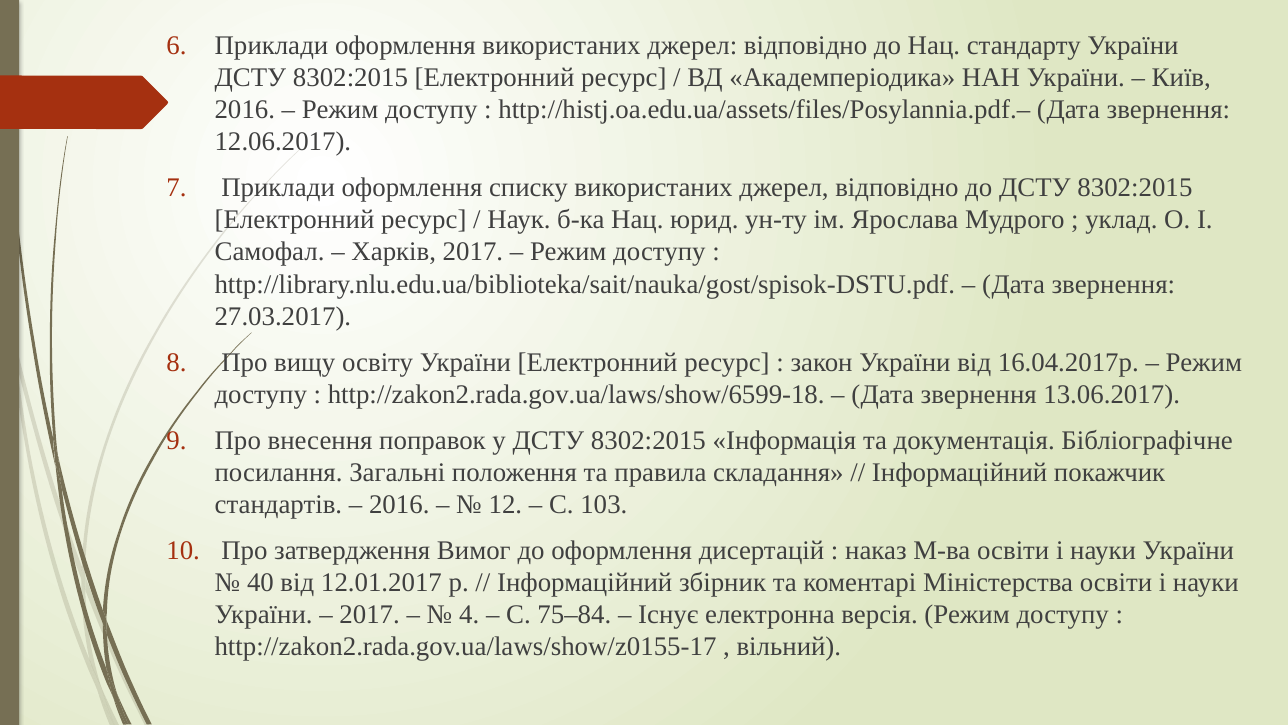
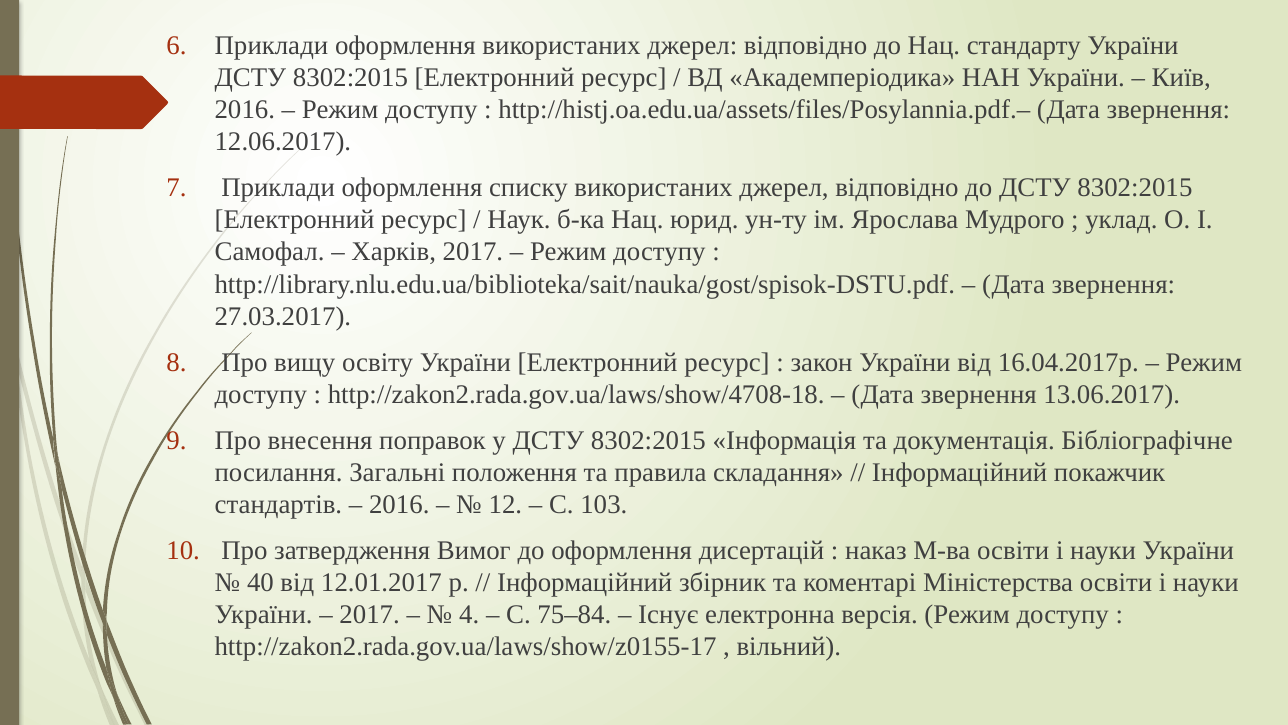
http://zakon2.rada.gov.ua/laws/show/6599-18: http://zakon2.rada.gov.ua/laws/show/6599-18 -> http://zakon2.rada.gov.ua/laws/show/4708-18
